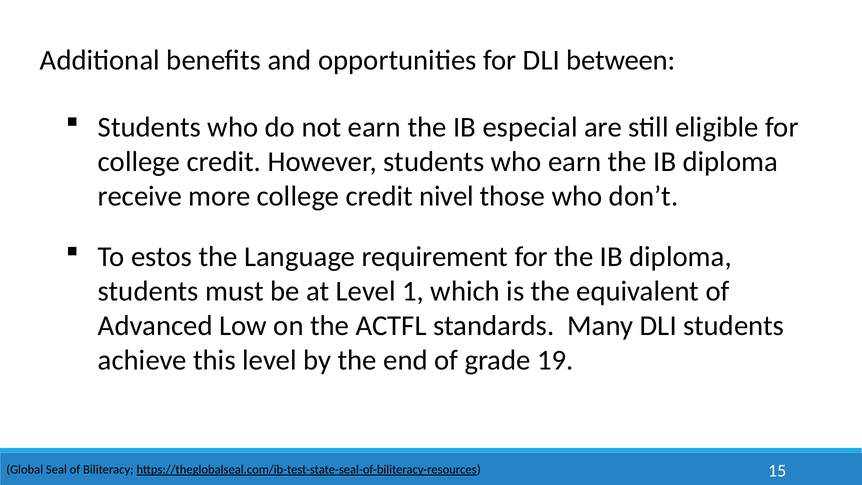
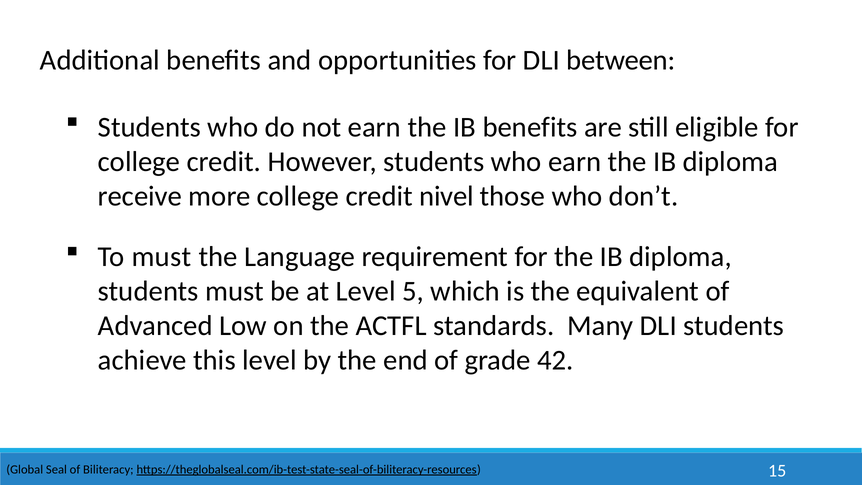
IB especial: especial -> benefits
To estos: estos -> must
1: 1 -> 5
19: 19 -> 42
